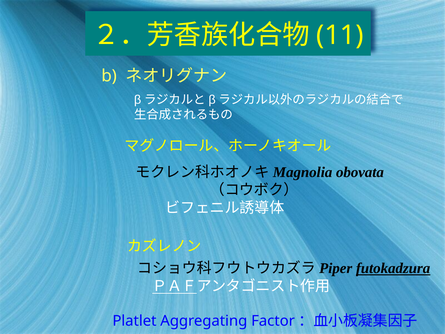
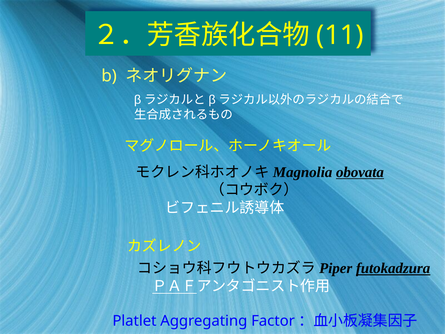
obovata underline: none -> present
